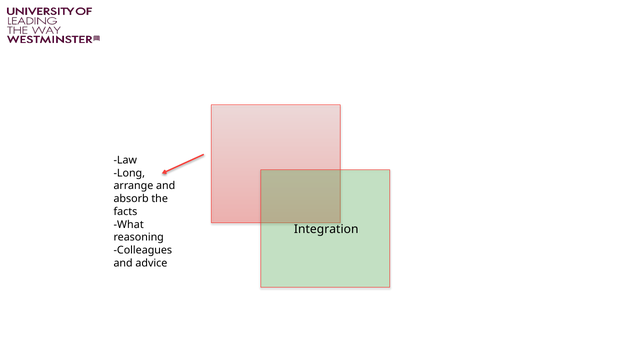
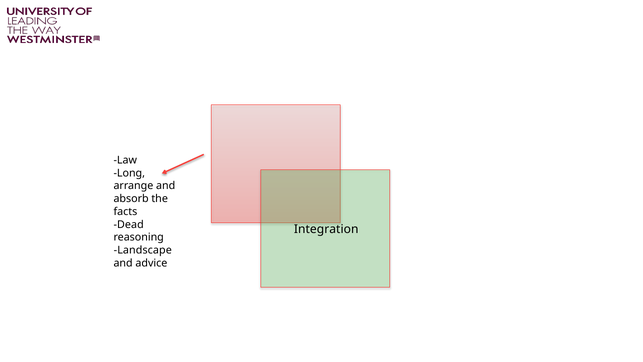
What: What -> Dead
Colleagues: Colleagues -> Landscape
